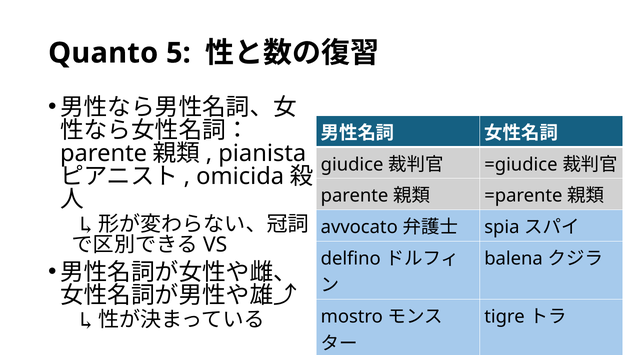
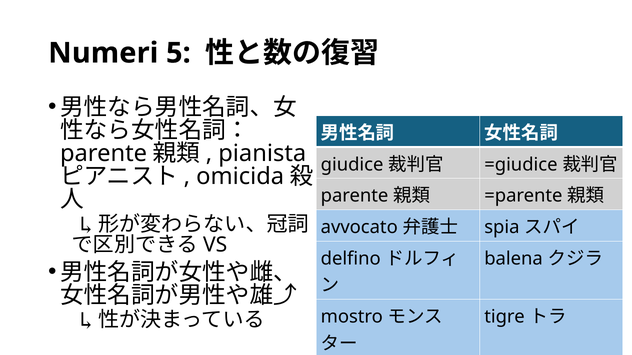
Quanto: Quanto -> Numeri
